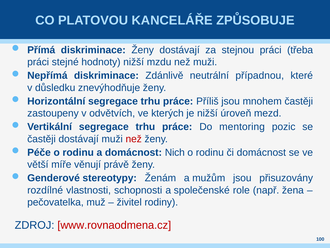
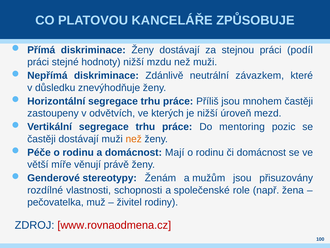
třeba: třeba -> podíl
případnou: případnou -> závazkem
než at (134, 139) colour: red -> orange
Nich: Nich -> Mají
